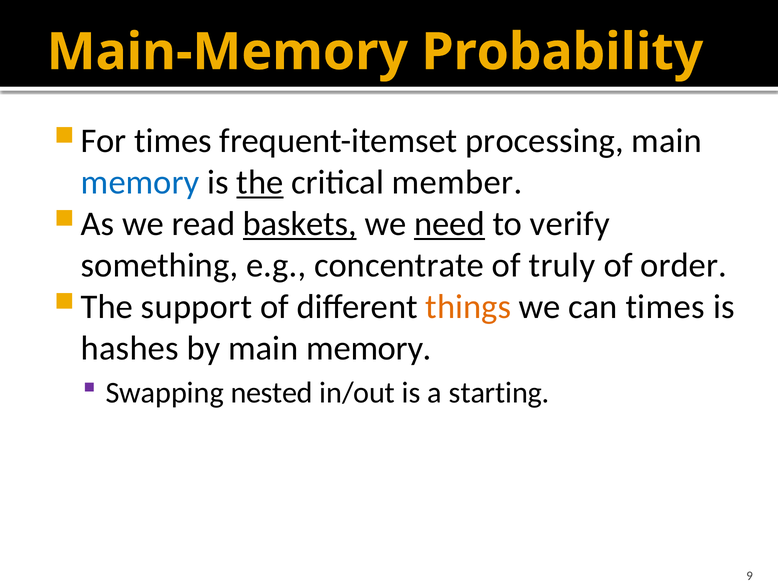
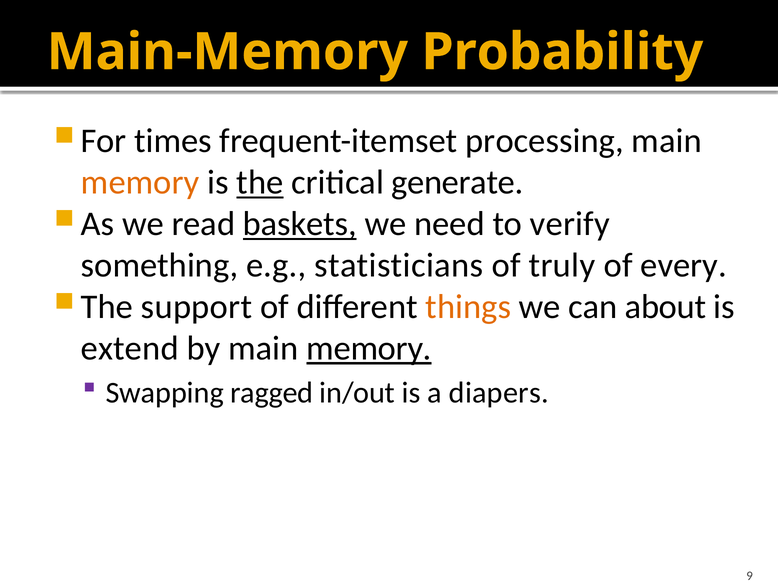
memory at (140, 183) colour: blue -> orange
member: member -> generate
need underline: present -> none
concentrate: concentrate -> statisticians
order: order -> every
can times: times -> about
hashes: hashes -> extend
memory at (369, 349) underline: none -> present
nested: nested -> ragged
starting: starting -> diapers
